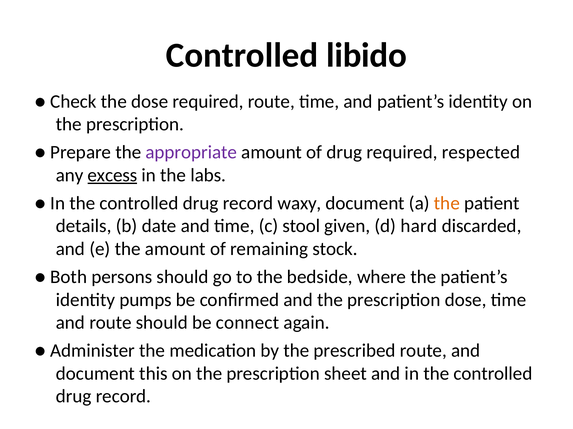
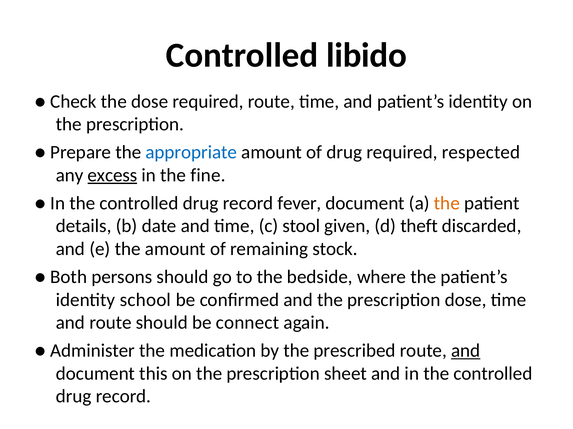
appropriate colour: purple -> blue
labs: labs -> fine
waxy: waxy -> fever
hard: hard -> theft
pumps: pumps -> school
and at (466, 351) underline: none -> present
